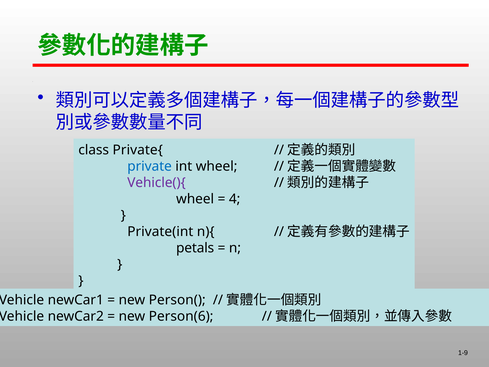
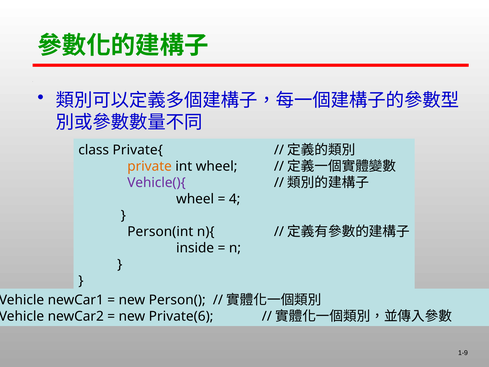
private colour: blue -> orange
Private(int: Private(int -> Person(int
petals: petals -> inside
Person(6: Person(6 -> Private(6
